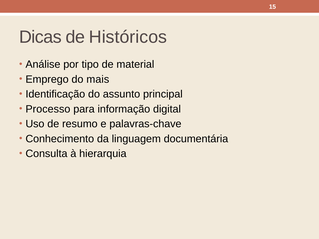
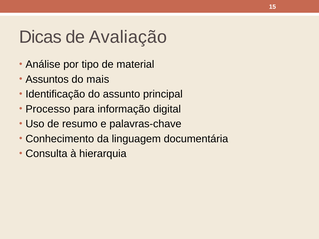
Históricos: Históricos -> Avaliação
Emprego: Emprego -> Assuntos
